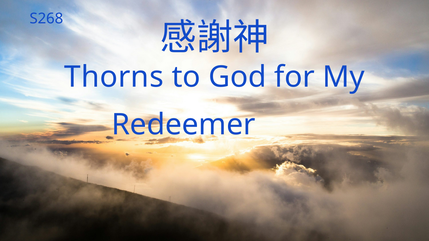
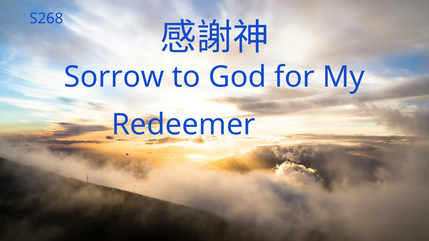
Thorns: Thorns -> Sorrow
